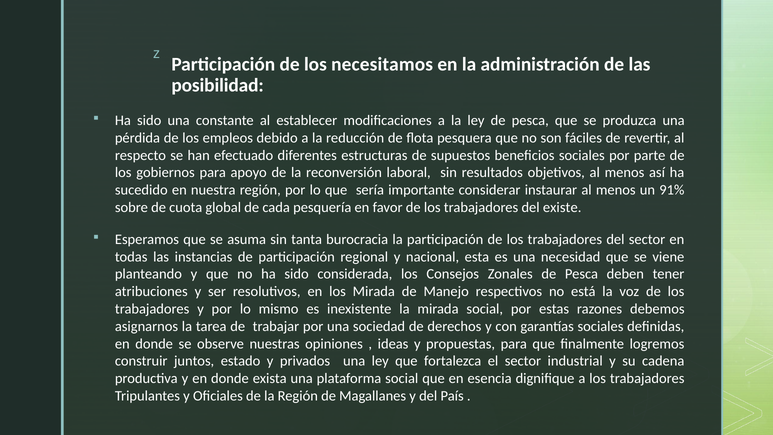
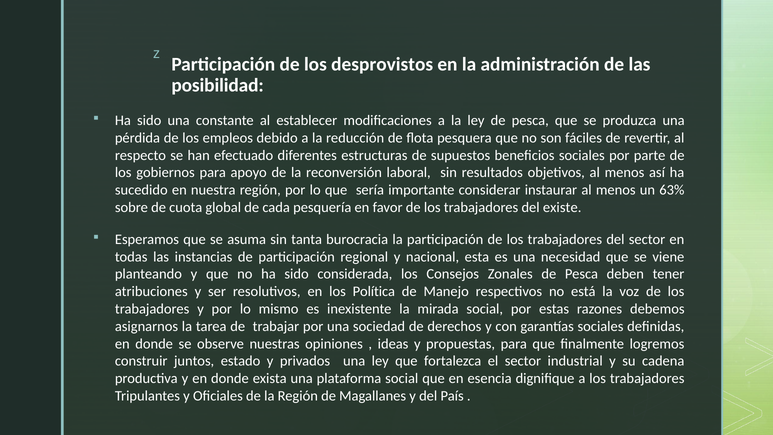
necesitamos: necesitamos -> desprovistos
91%: 91% -> 63%
los Mirada: Mirada -> Política
